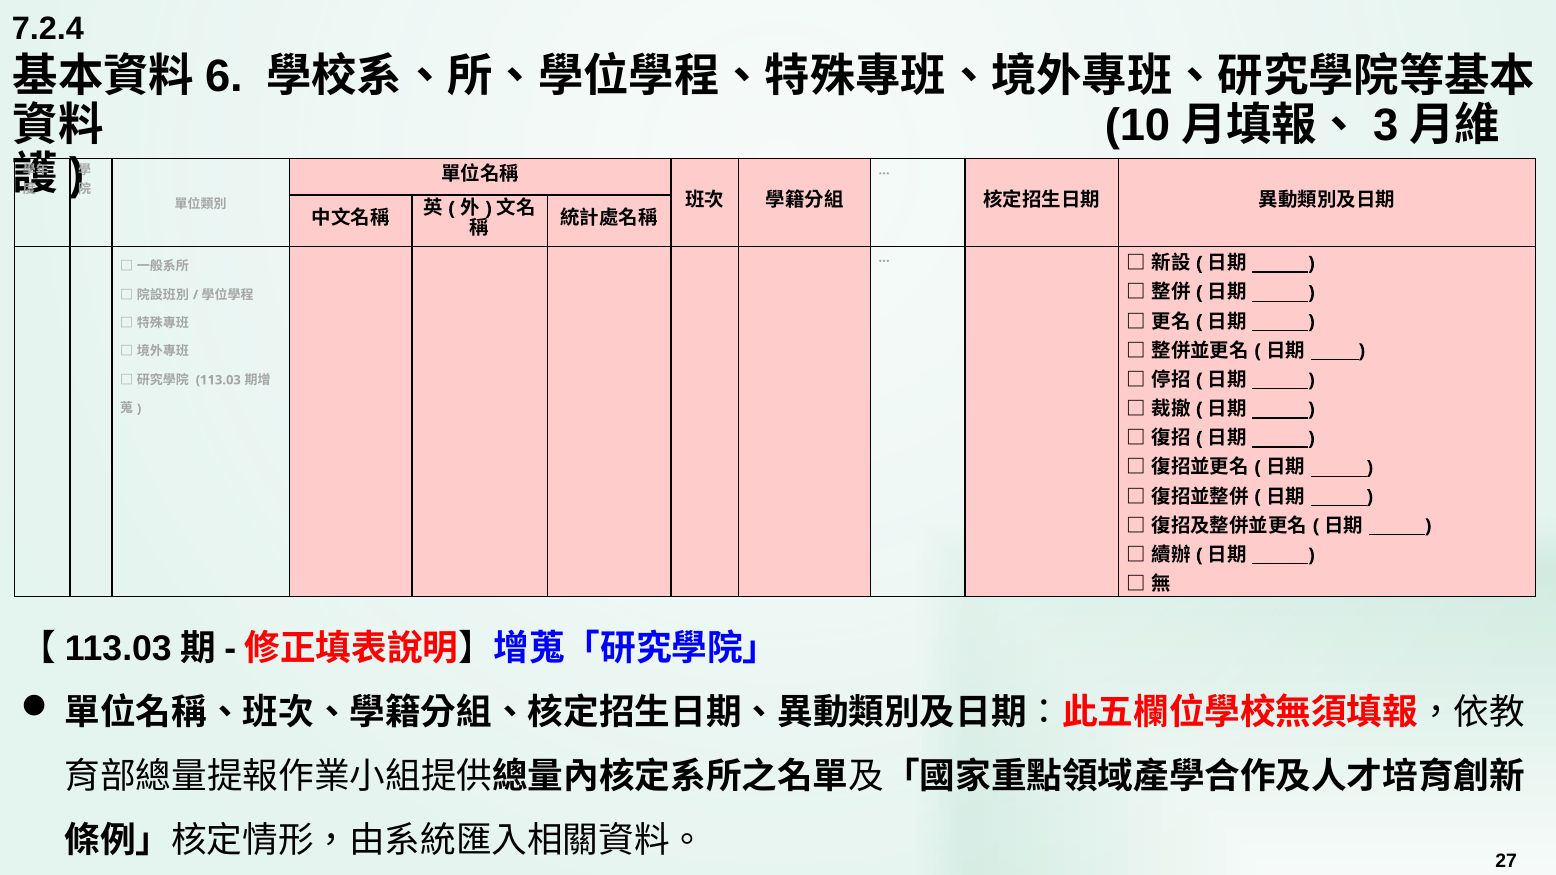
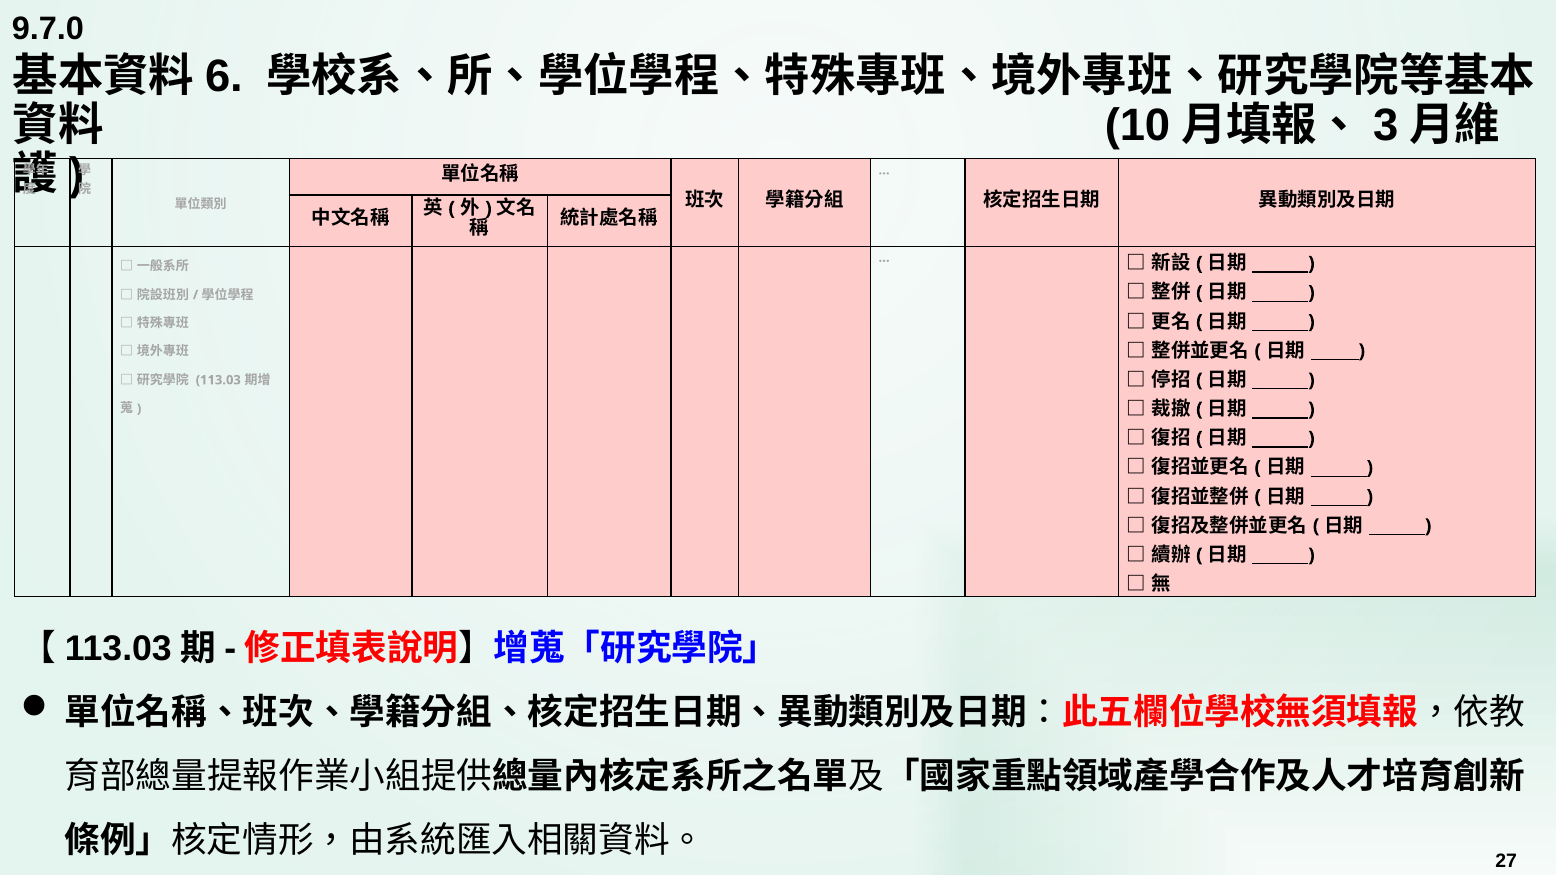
7.2.4: 7.2.4 -> 9.7.0
